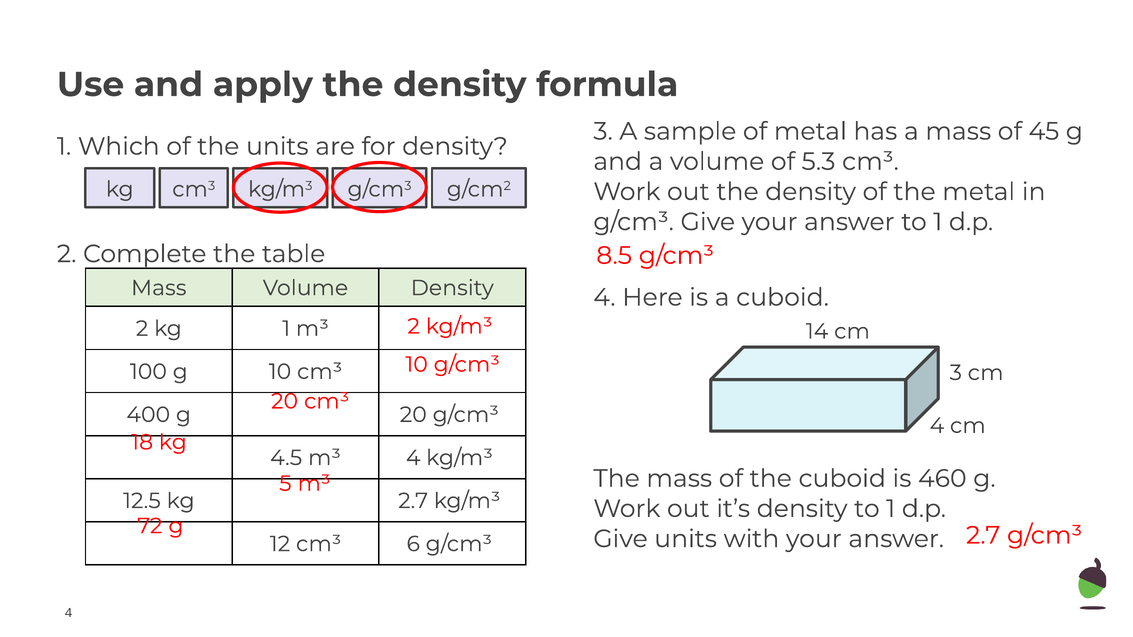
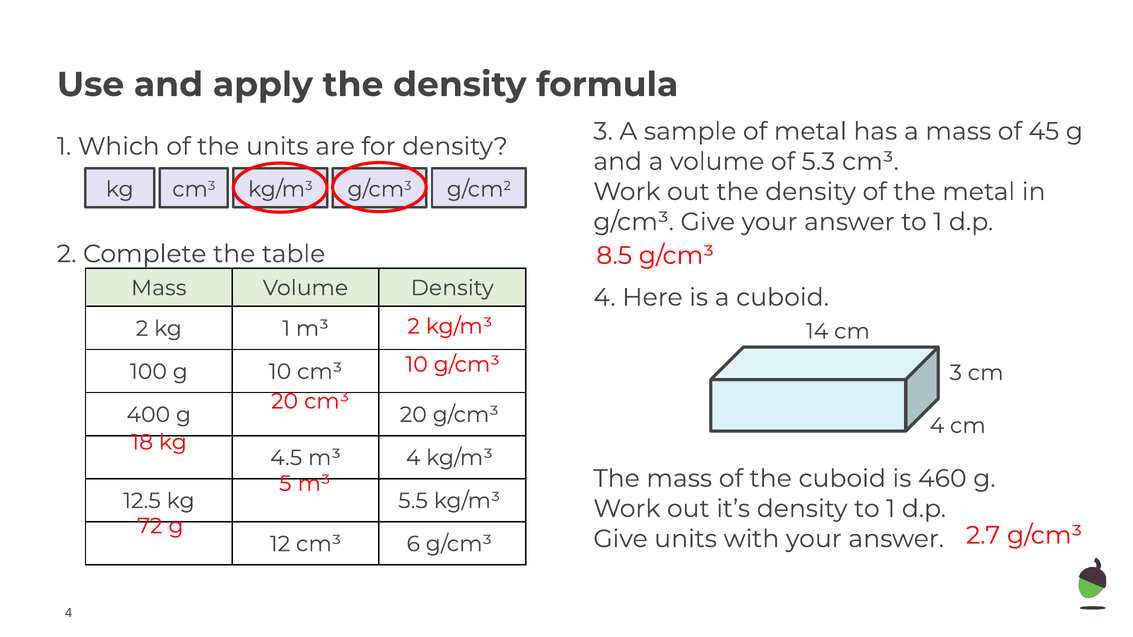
kg 2.7: 2.7 -> 5.5
